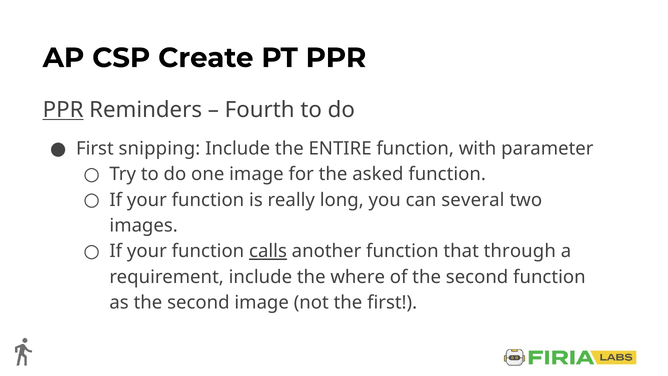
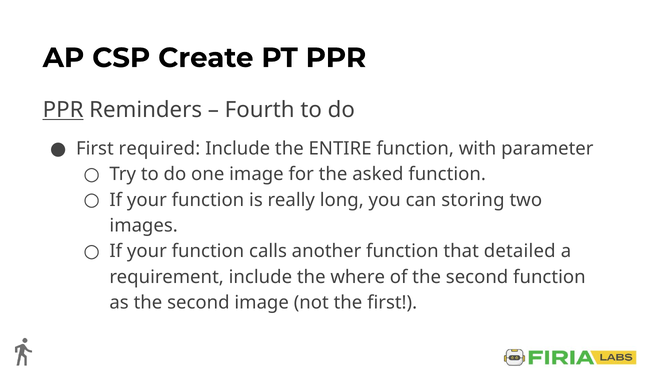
snipping: snipping -> required
several: several -> storing
calls underline: present -> none
through: through -> detailed
